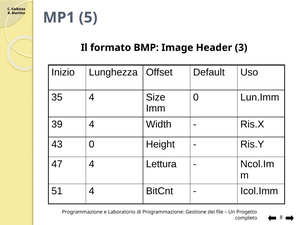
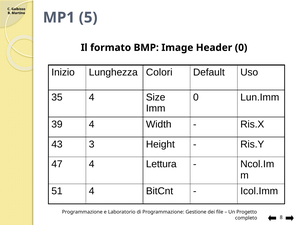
Header 3: 3 -> 0
Offset: Offset -> Colori
43 0: 0 -> 3
